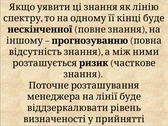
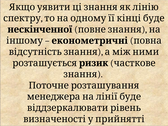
прогнозуванню: прогнозуванню -> економетричні
